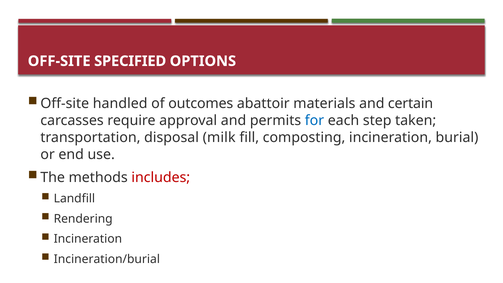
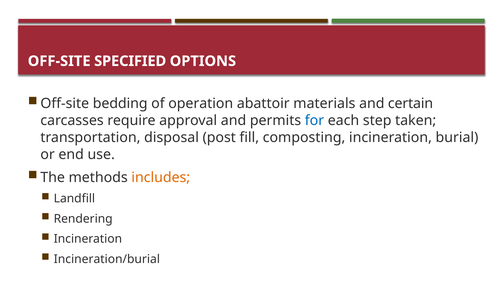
handled: handled -> bedding
outcomes: outcomes -> operation
milk: milk -> post
includes colour: red -> orange
